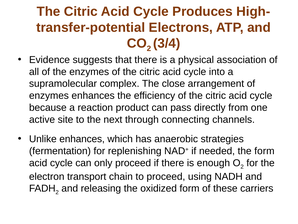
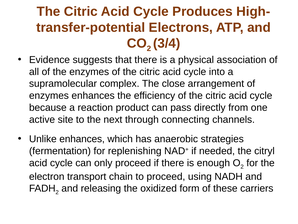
the form: form -> citryl
